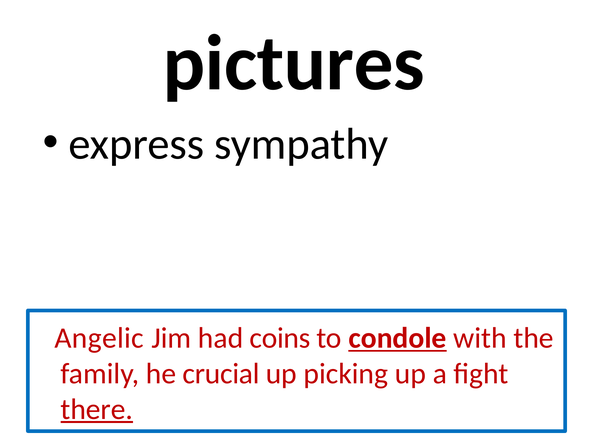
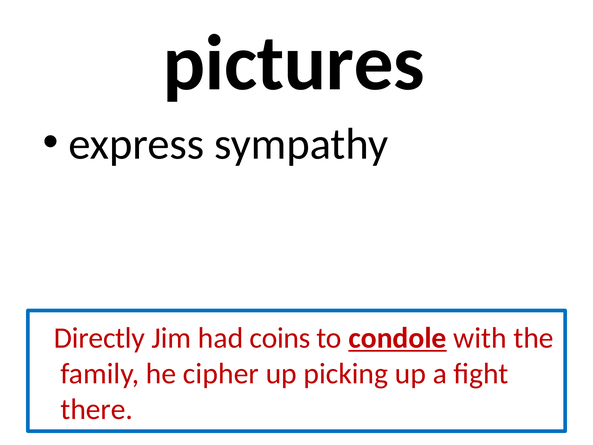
Angelic: Angelic -> Directly
crucial: crucial -> cipher
there underline: present -> none
